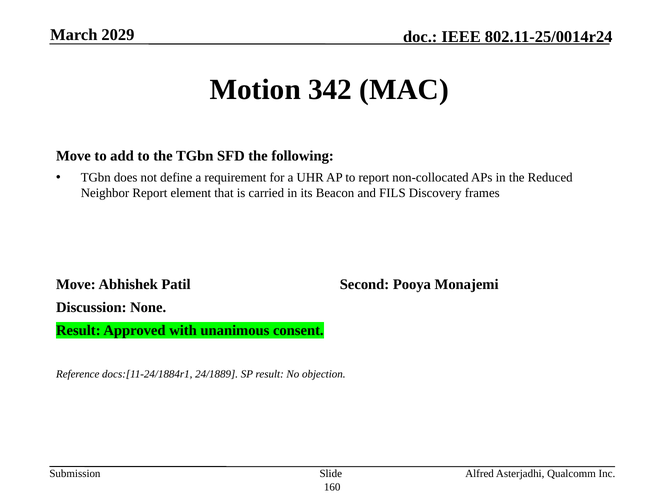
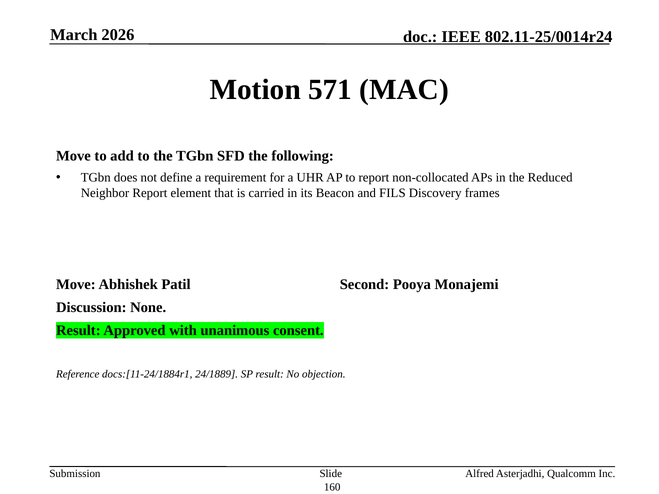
2029: 2029 -> 2026
342: 342 -> 571
